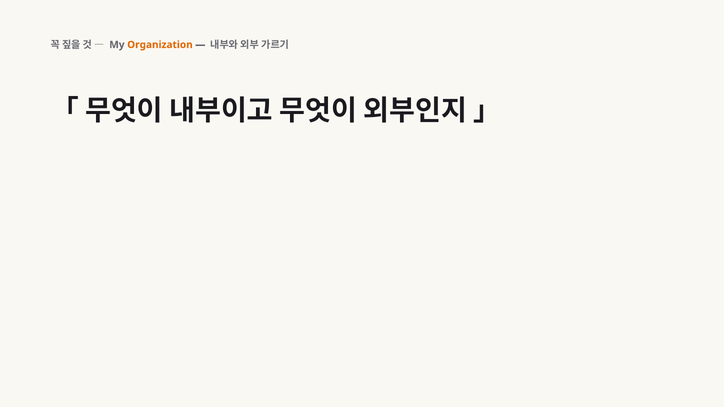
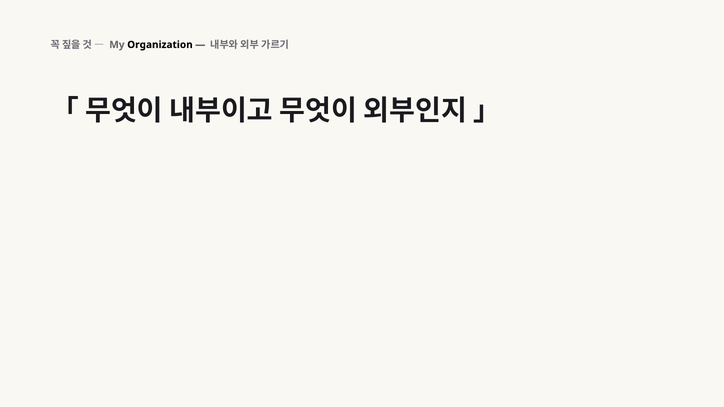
Organization colour: orange -> black
